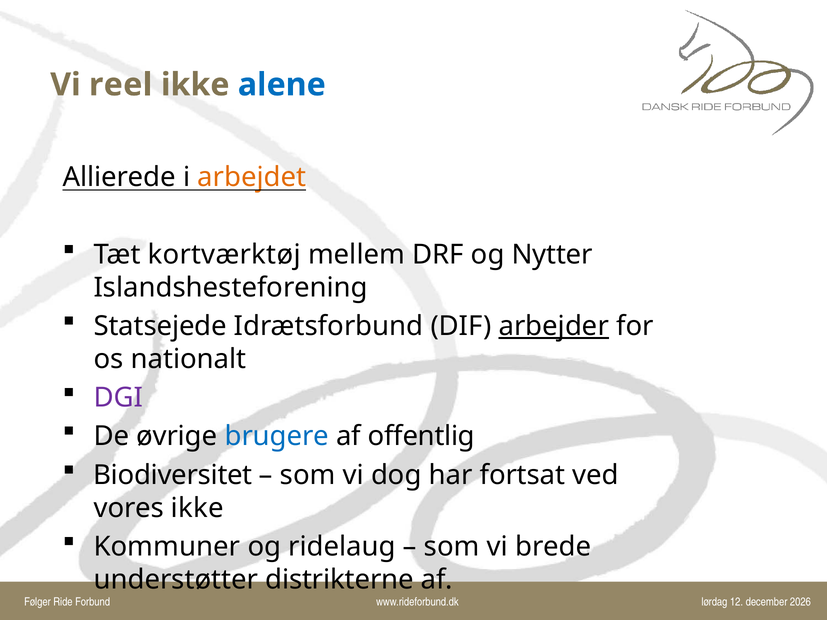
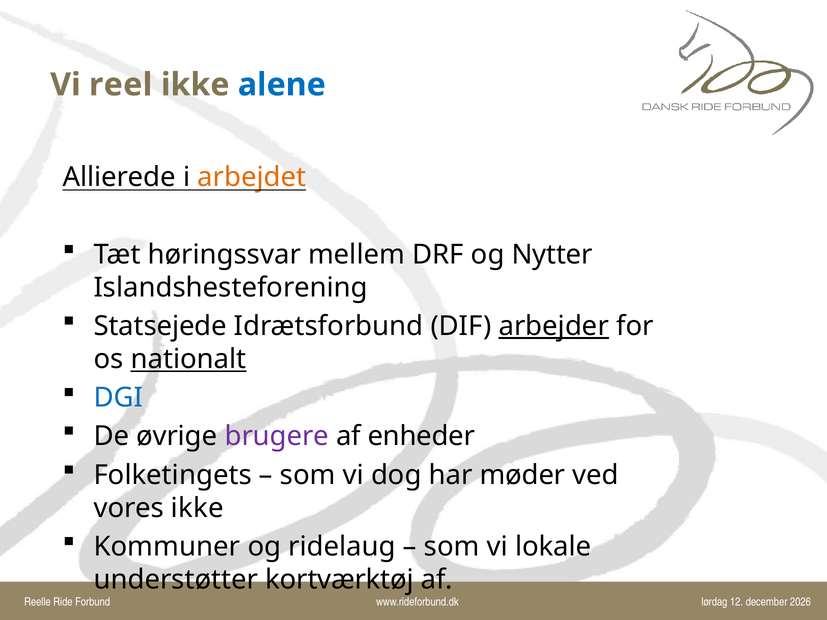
kortværktøj: kortværktøj -> høringssvar
nationalt underline: none -> present
DGI colour: purple -> blue
brugere colour: blue -> purple
offentlig: offentlig -> enheder
Biodiversitet: Biodiversitet -> Folketingets
fortsat: fortsat -> møder
brede: brede -> lokale
distrikterne: distrikterne -> kortværktøj
Følger: Følger -> Reelle
